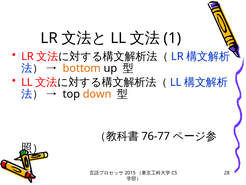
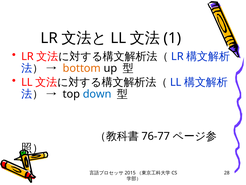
down colour: orange -> blue
